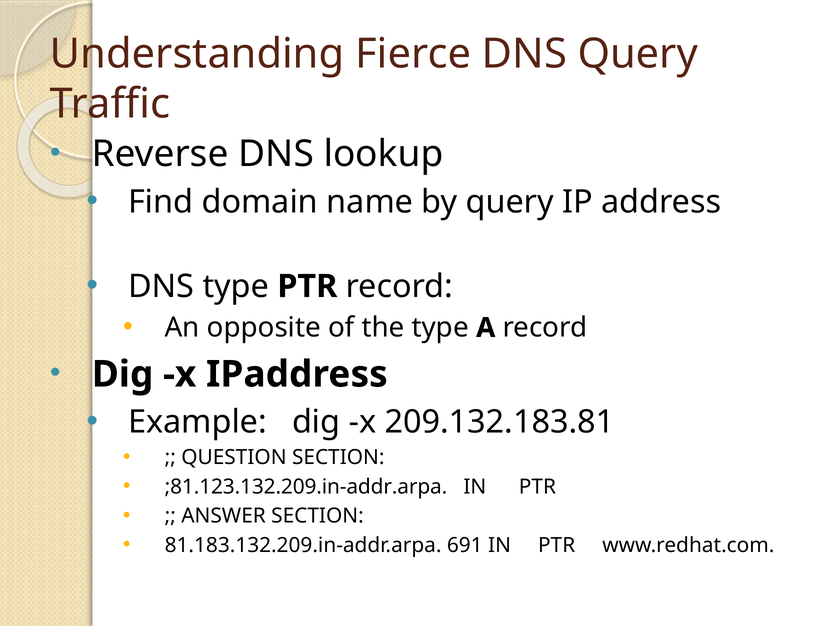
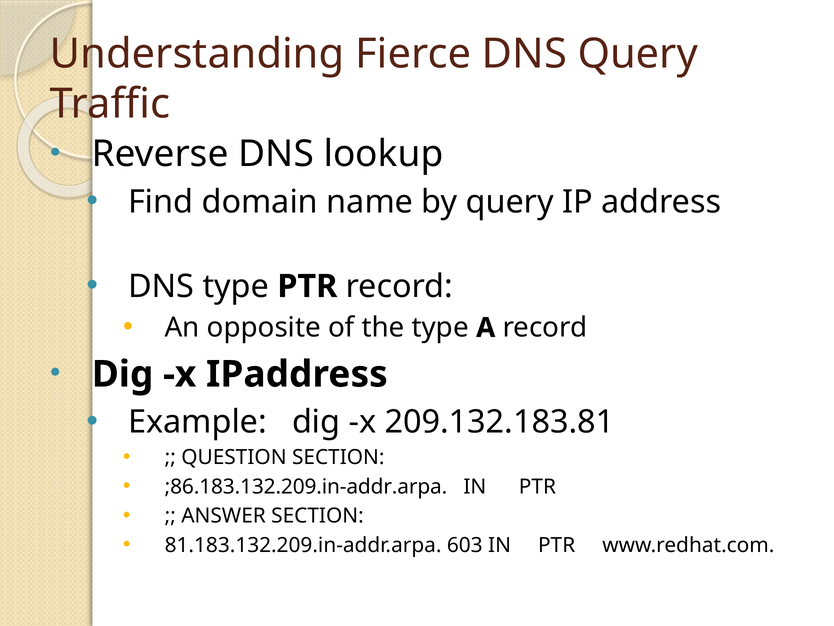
;81.123.132.209.in-addr.arpa: ;81.123.132.209.in-addr.arpa -> ;86.183.132.209.in-addr.arpa
691: 691 -> 603
